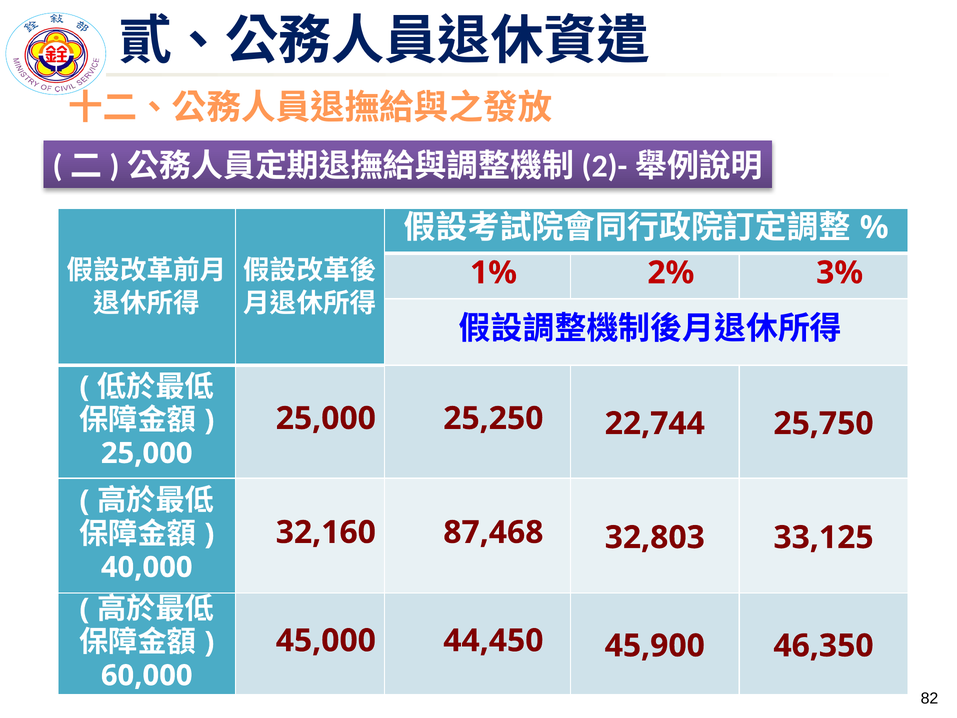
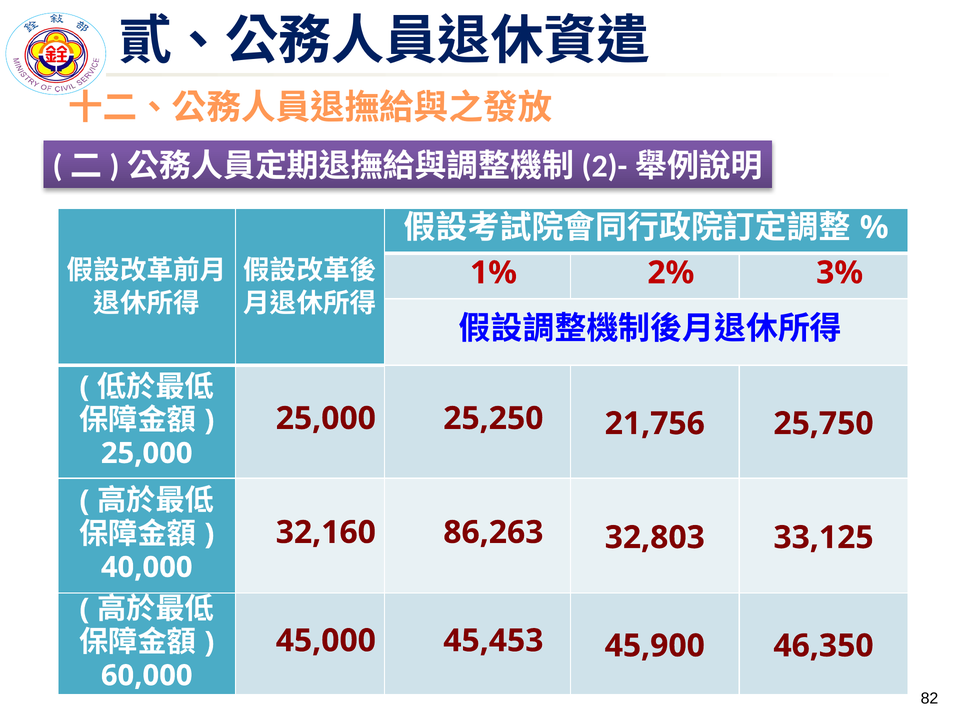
22,744: 22,744 -> 21,756
87,468: 87,468 -> 86,263
44,450: 44,450 -> 45,453
